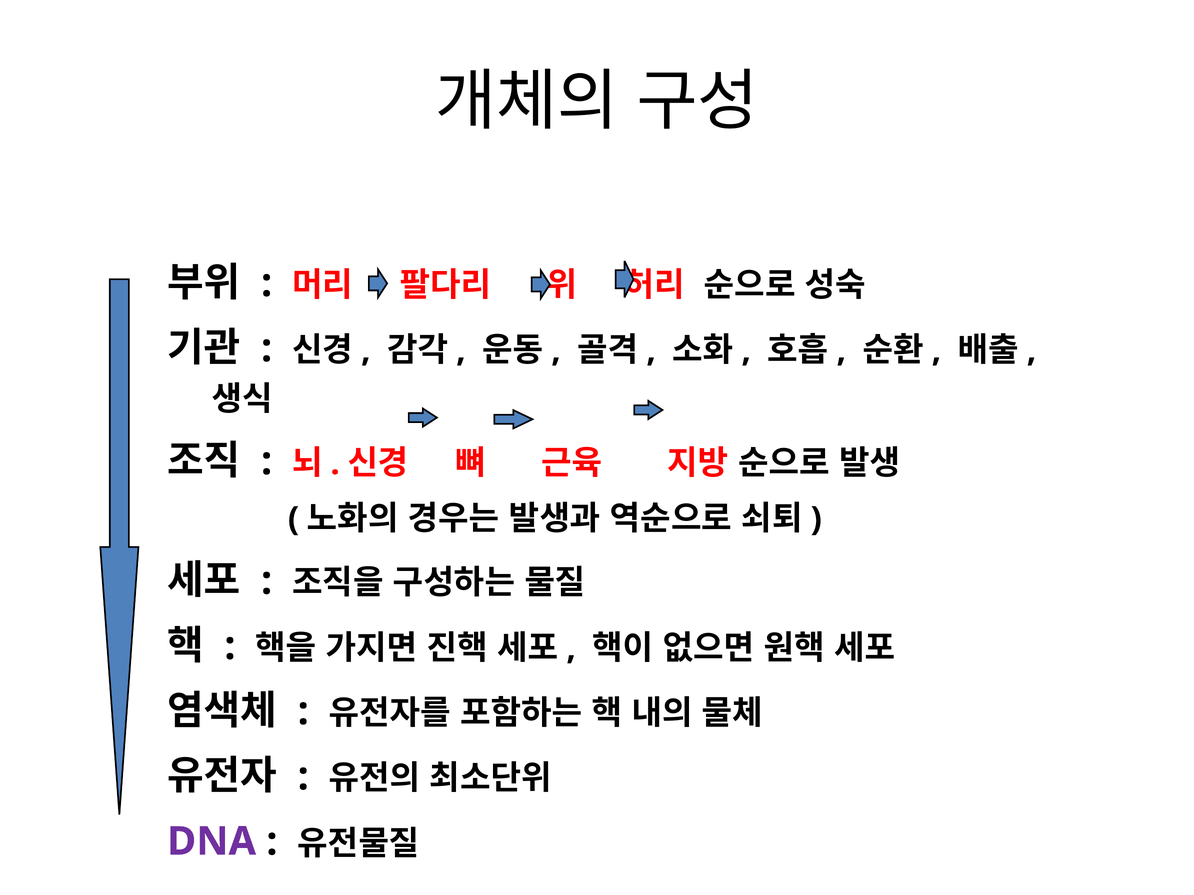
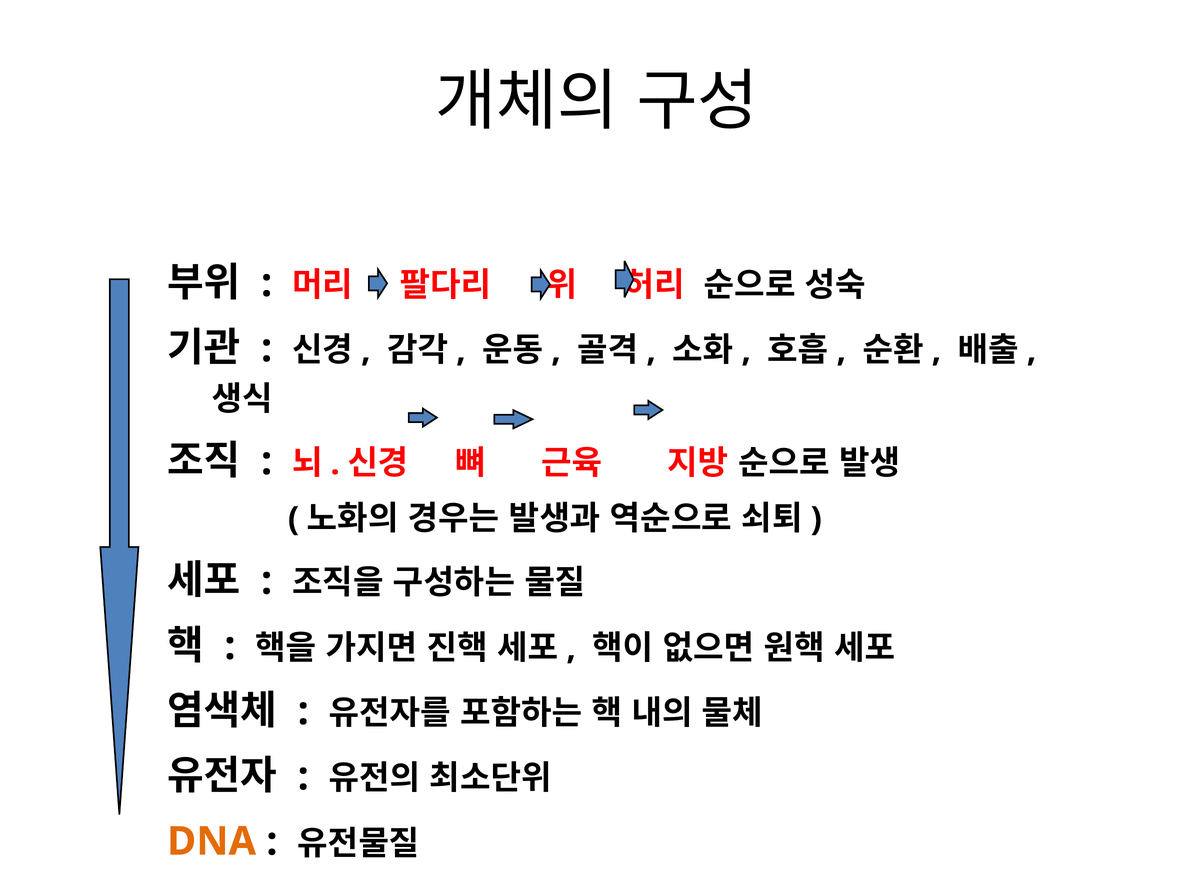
DNA colour: purple -> orange
